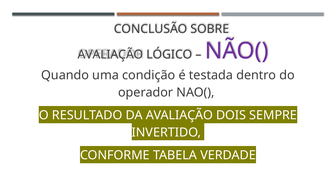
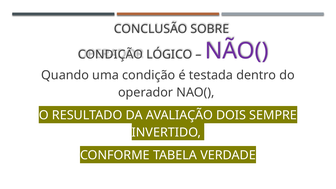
AVALIAÇÃO at (111, 55): AVALIAÇÃO -> CONDIÇÃO
